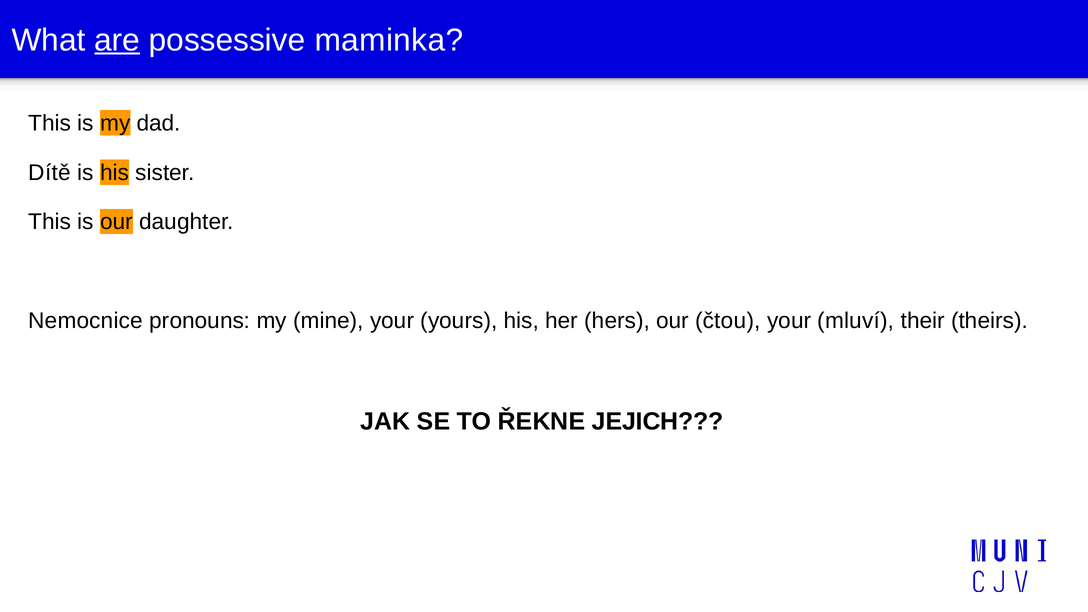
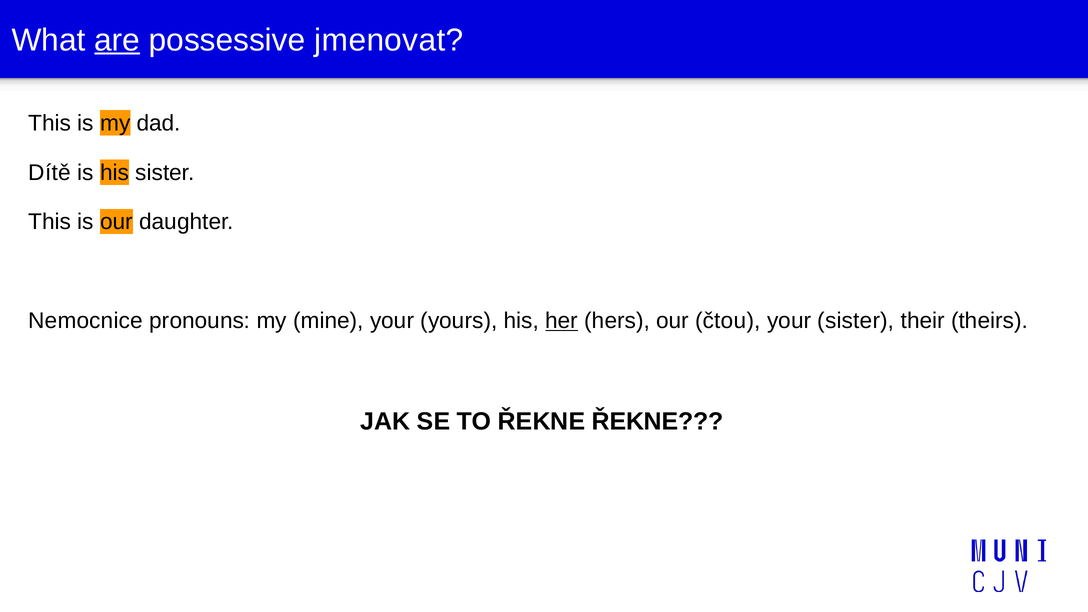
maminka: maminka -> jmenovat
her underline: none -> present
your mluví: mluví -> sister
ŘEKNE JEJICH: JEJICH -> ŘEKNE
